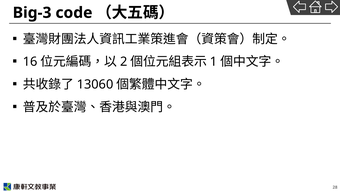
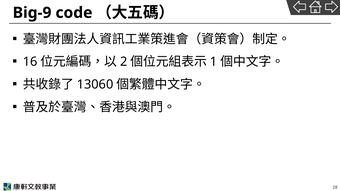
Big-3: Big-3 -> Big-9
